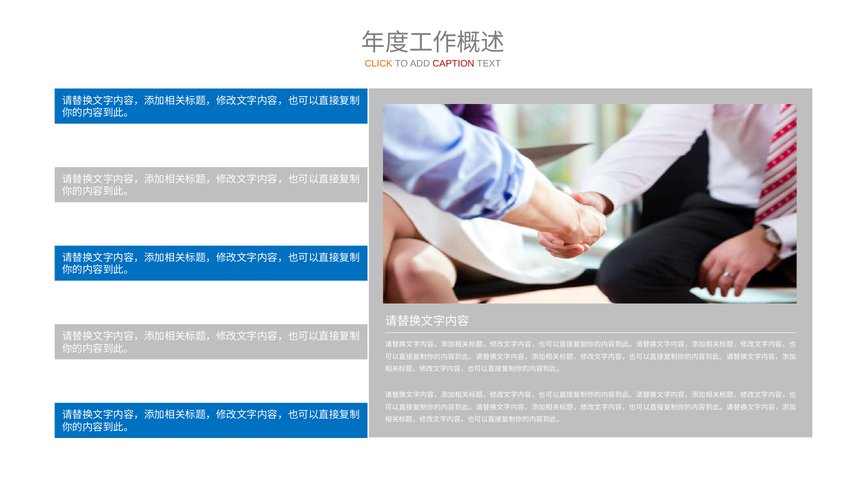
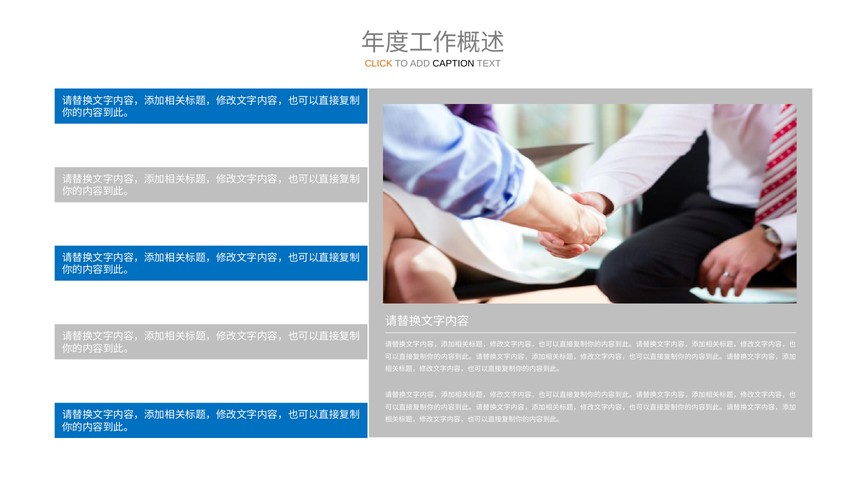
CAPTION colour: red -> black
